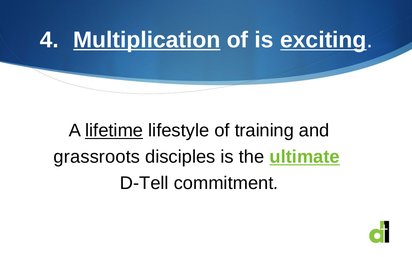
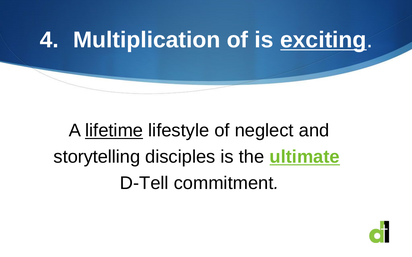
Multiplication underline: present -> none
training: training -> neglect
grassroots: grassroots -> storytelling
